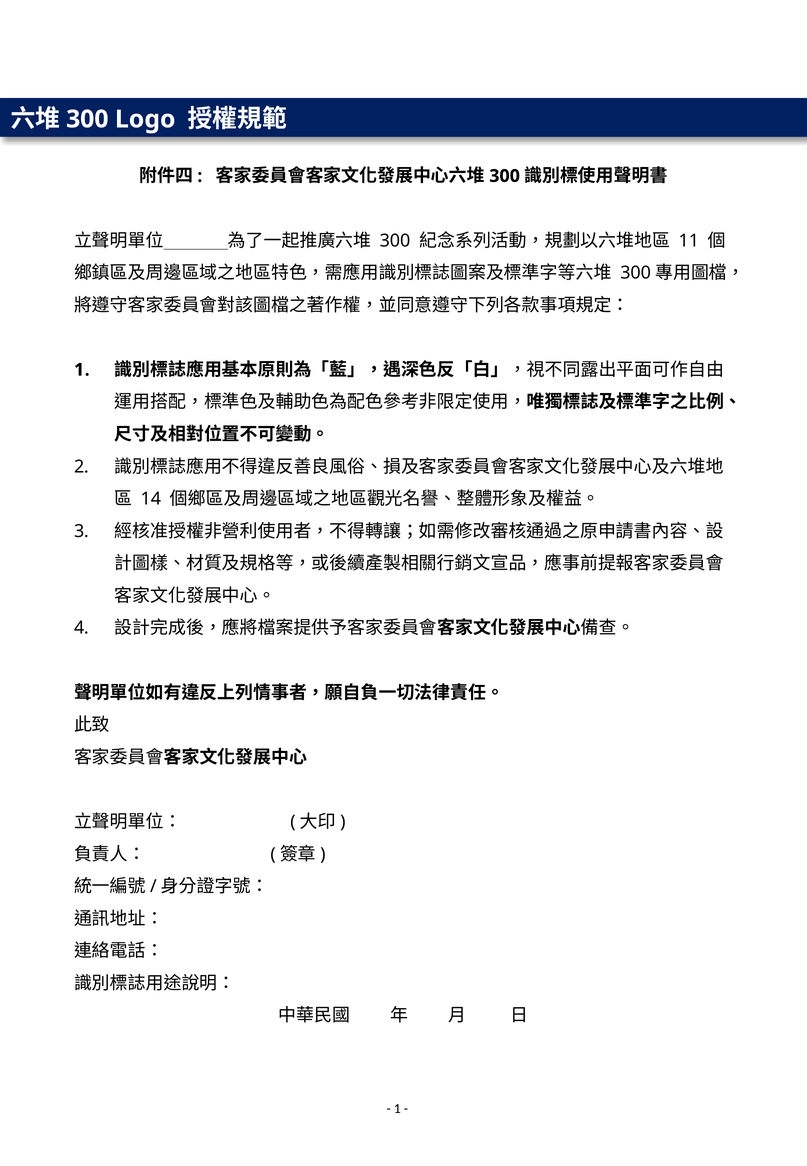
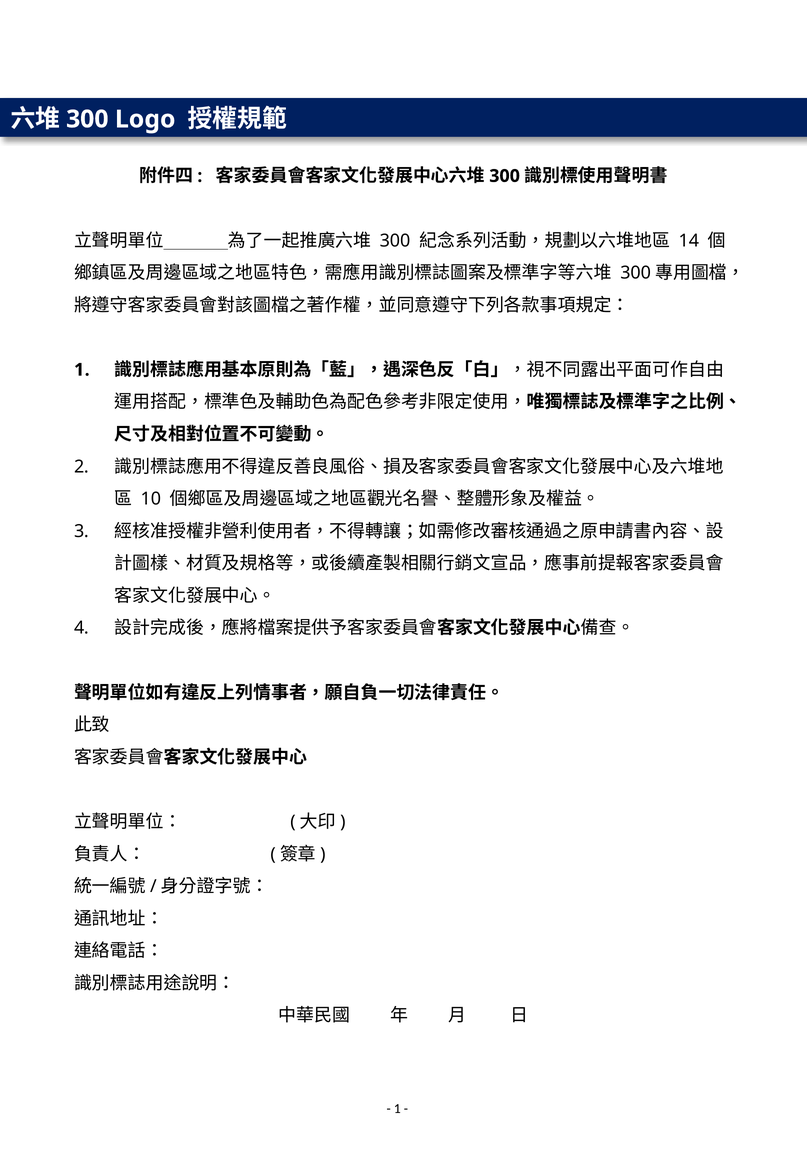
11: 11 -> 14
14: 14 -> 10
